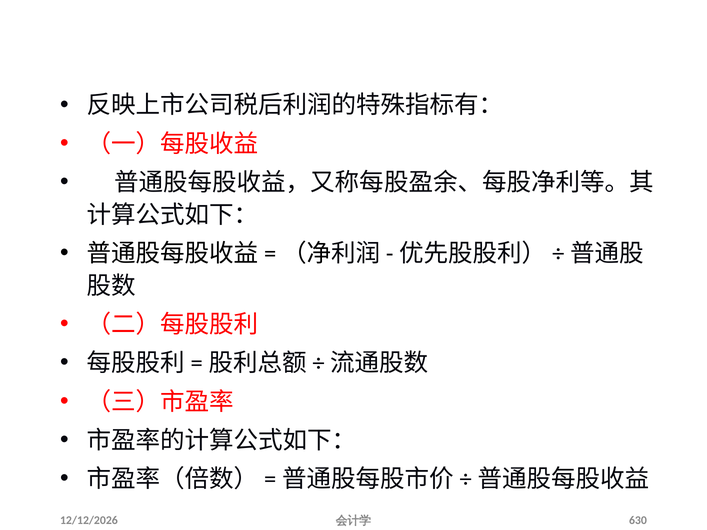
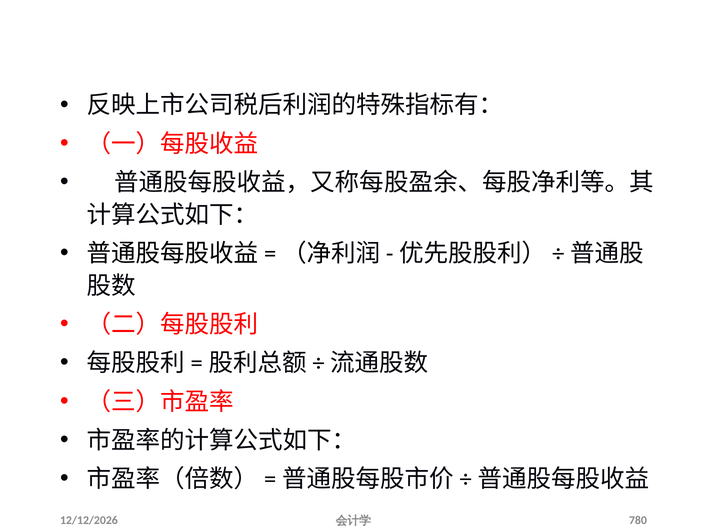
630: 630 -> 780
